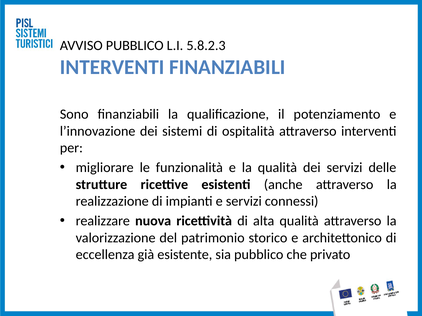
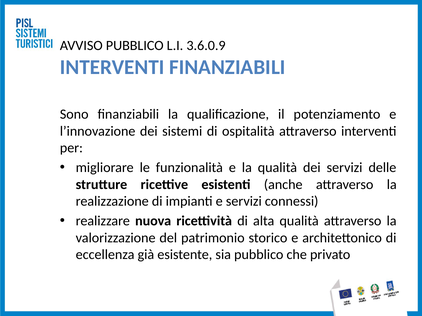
5.8.2.3: 5.8.2.3 -> 3.6.0.9
